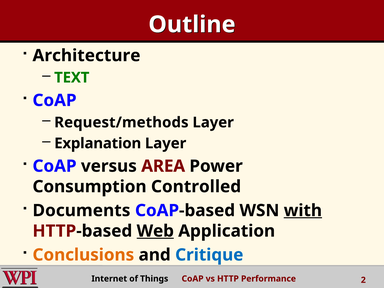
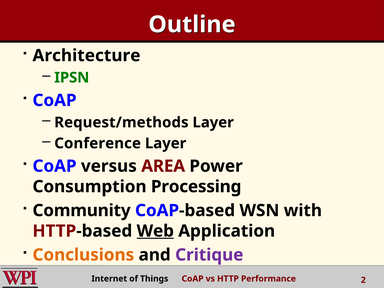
TEXT: TEXT -> IPSN
Explanation: Explanation -> Conference
Controlled: Controlled -> Processing
Documents: Documents -> Community
with underline: present -> none
Critique colour: blue -> purple
